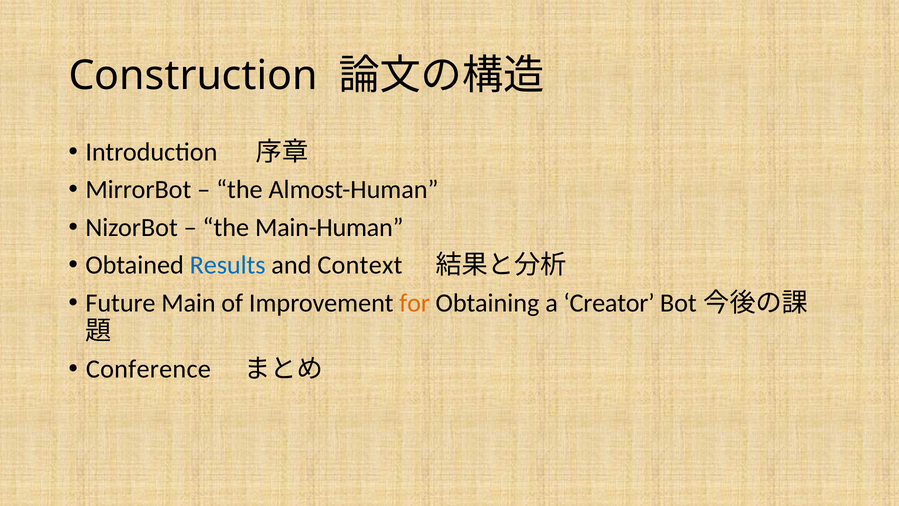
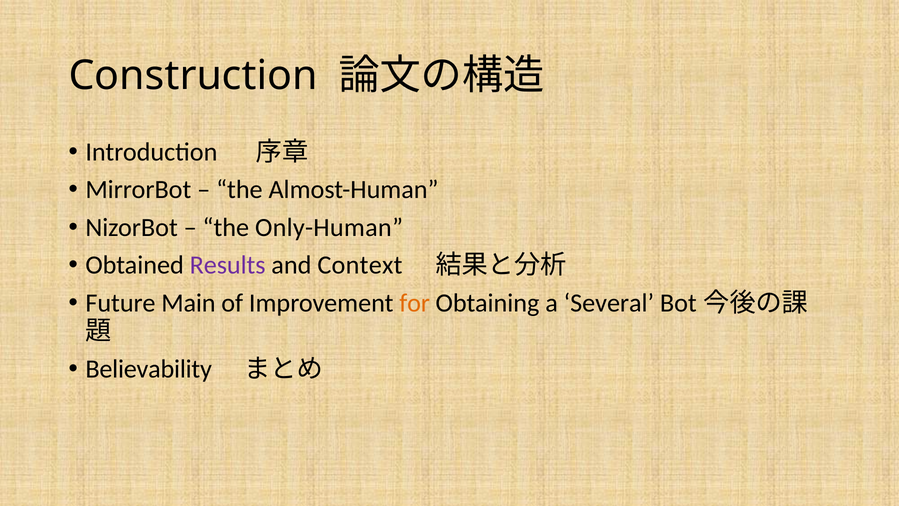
Main-Human: Main-Human -> Only-Human
Results colour: blue -> purple
Creator: Creator -> Several
Conference: Conference -> Believability
